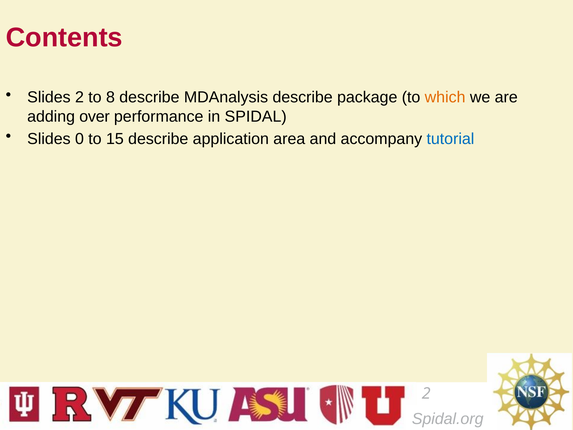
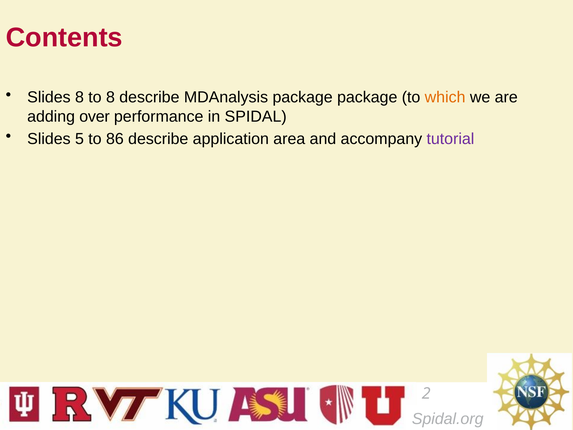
Slides 2: 2 -> 8
MDAnalysis describe: describe -> package
0: 0 -> 5
15: 15 -> 86
tutorial colour: blue -> purple
